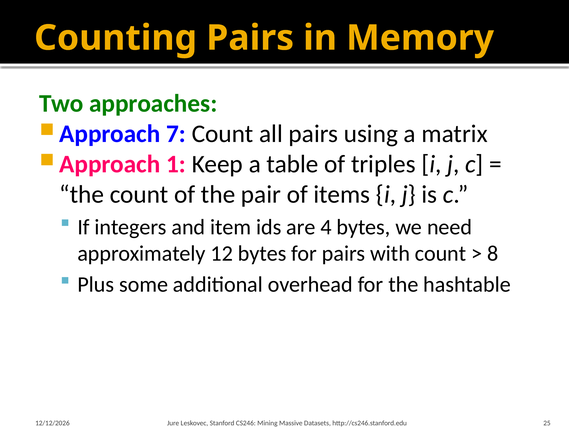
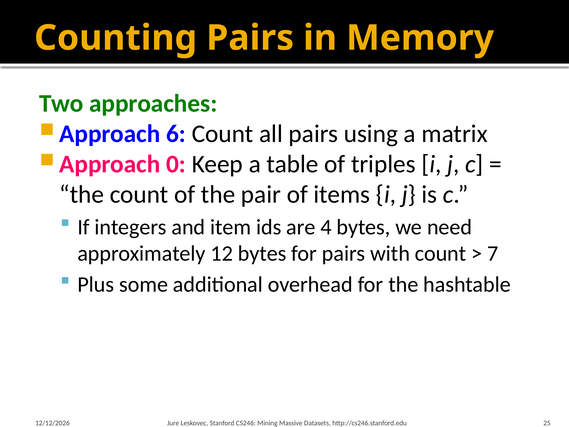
7: 7 -> 6
1: 1 -> 0
8: 8 -> 7
